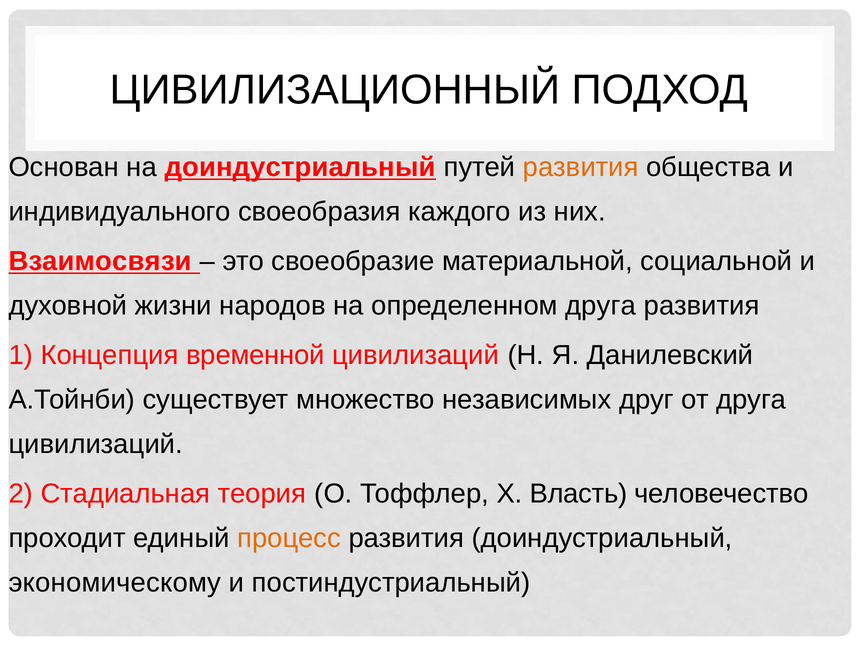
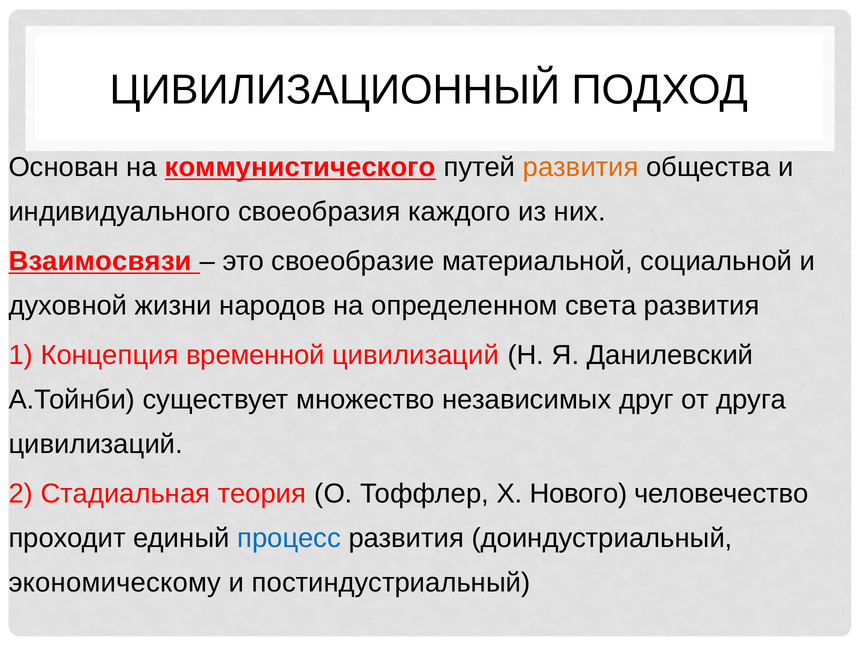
на доиндустриальный: доиндустриальный -> коммунистического
определенном друга: друга -> света
Власть: Власть -> Нового
процесс colour: orange -> blue
